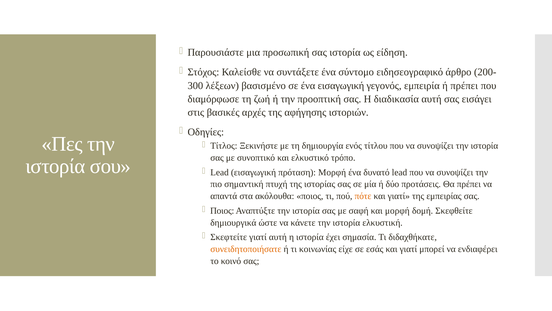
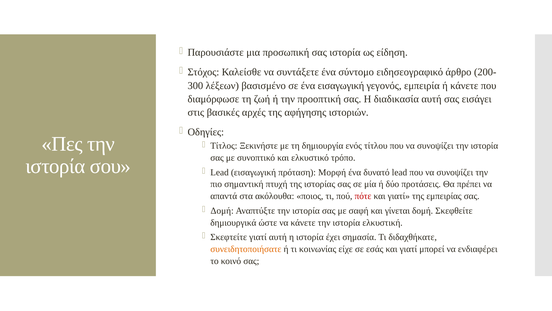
ή πρέπει: πρέπει -> κάνετε
πότε colour: orange -> red
Ποιος at (222, 210): Ποιος -> Δομή
και μορφή: μορφή -> γίνεται
